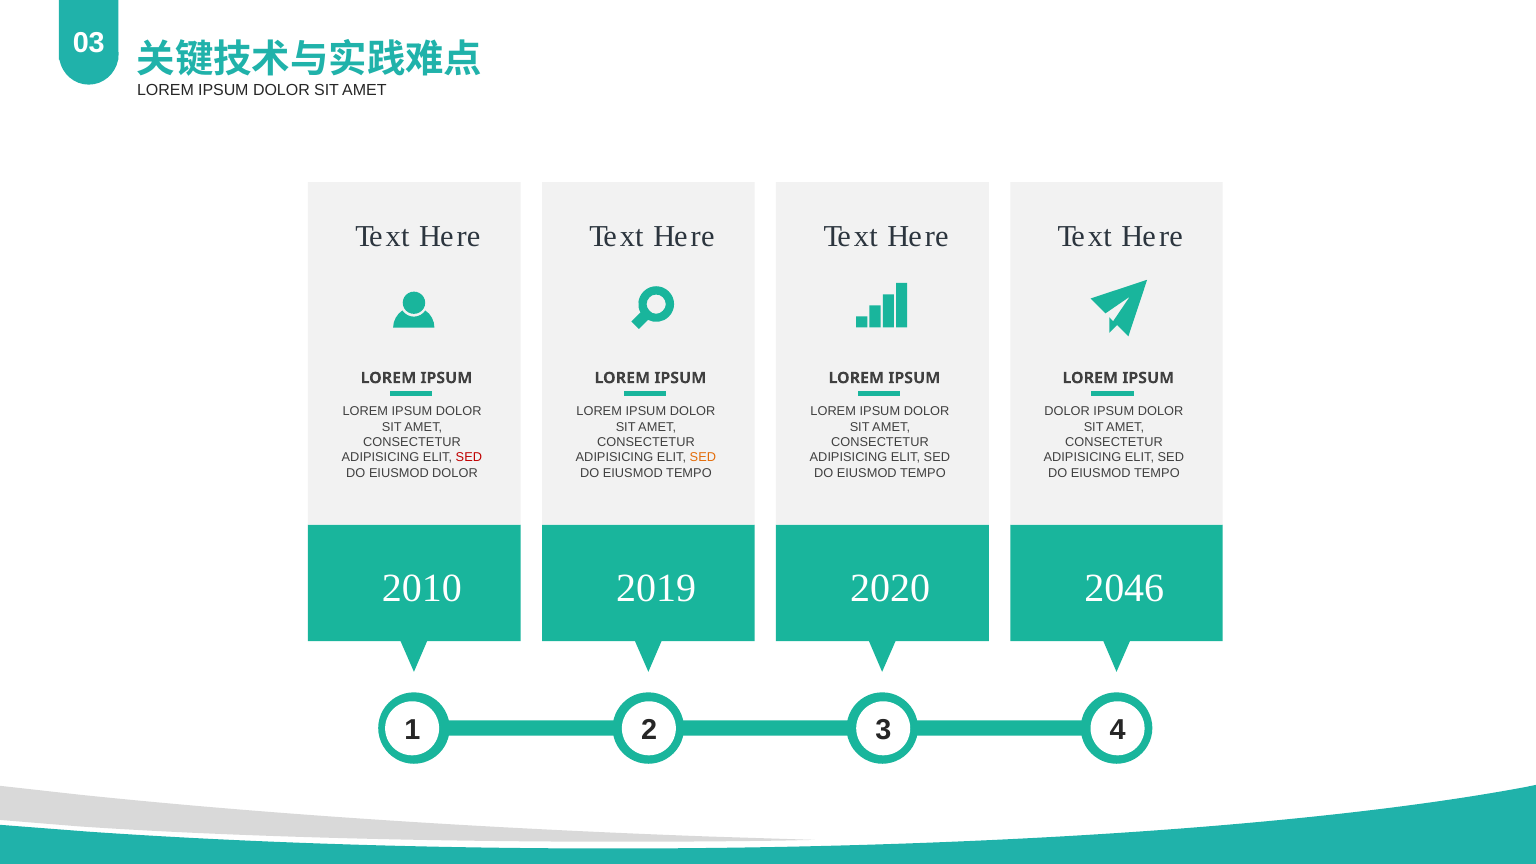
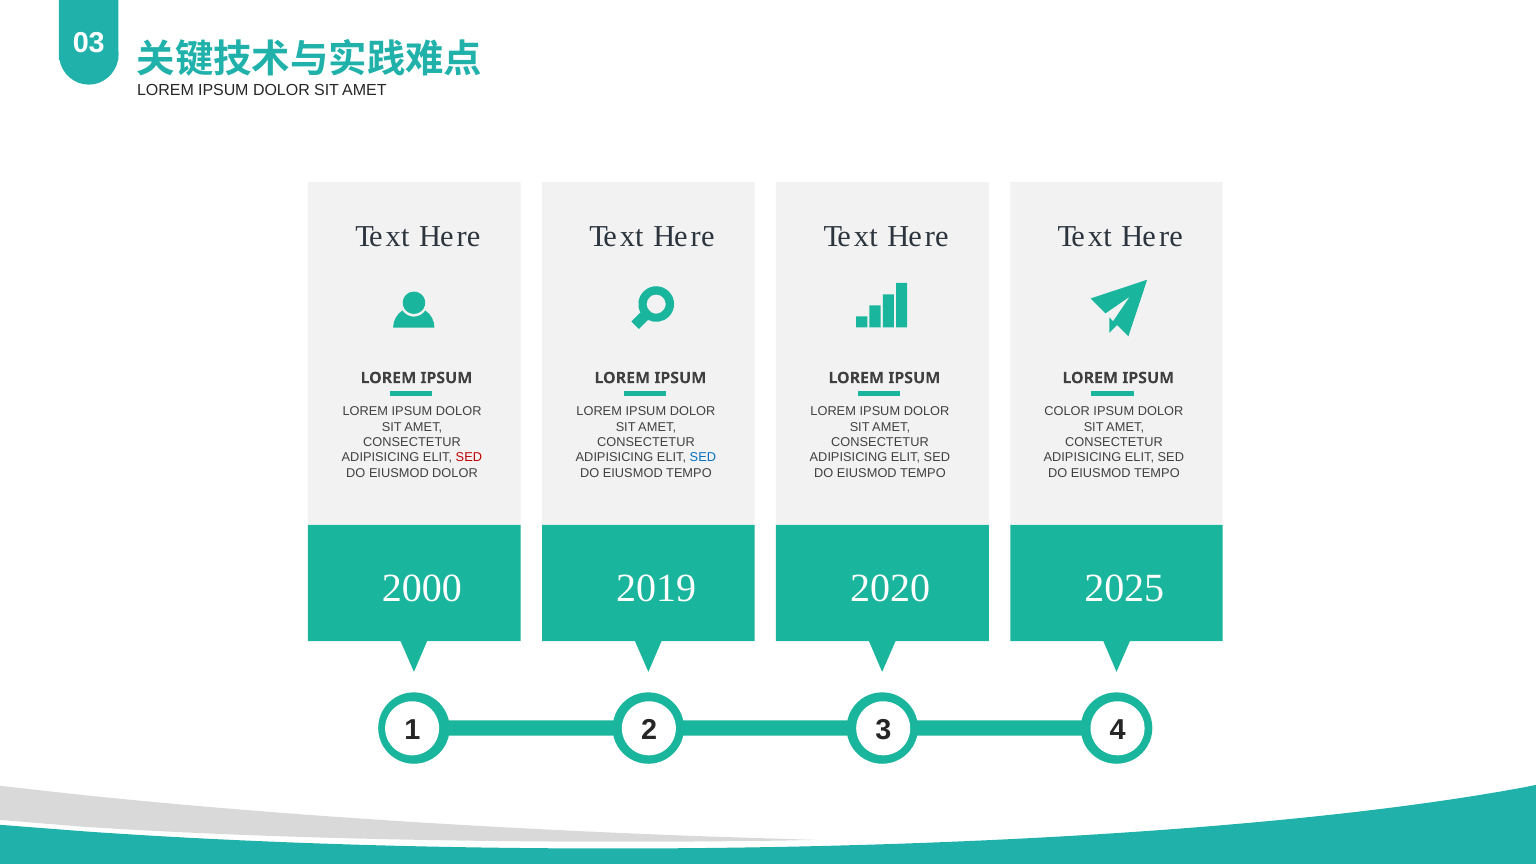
DOLOR at (1067, 412): DOLOR -> COLOR
SED at (703, 458) colour: orange -> blue
2010: 2010 -> 2000
2046: 2046 -> 2025
